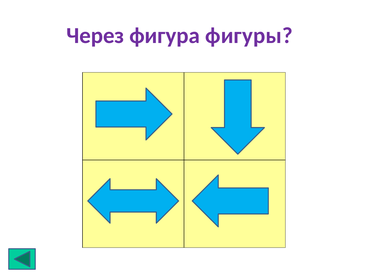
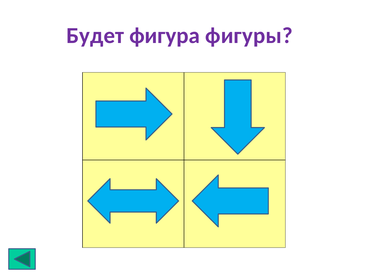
Через: Через -> Будет
